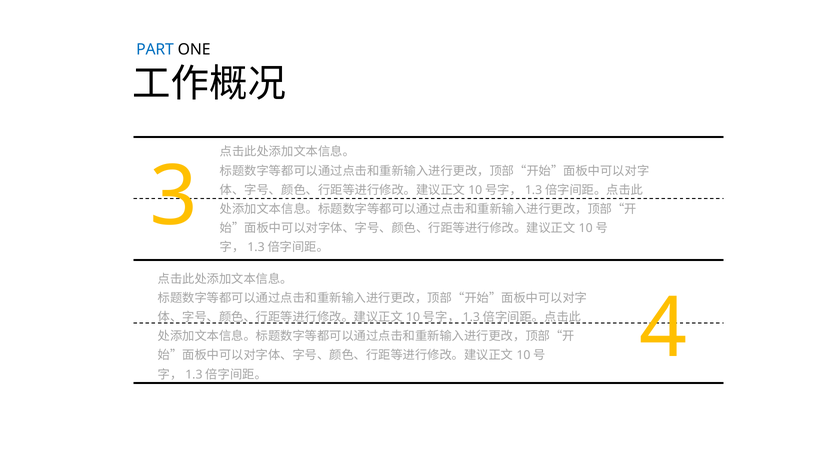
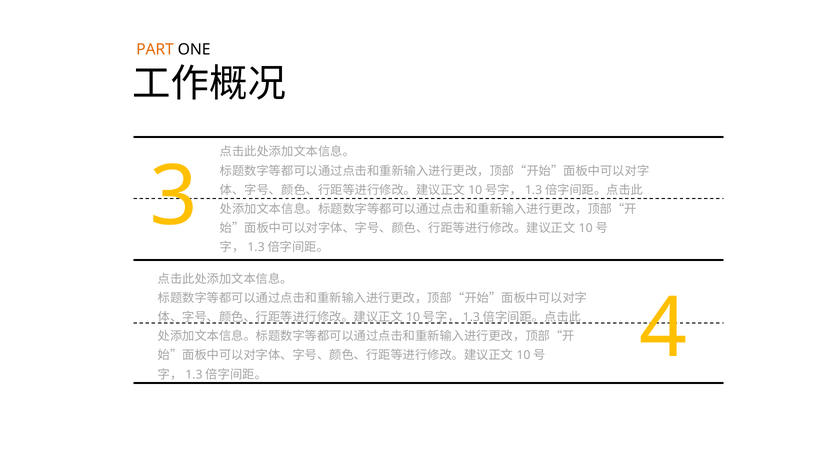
PART colour: blue -> orange
